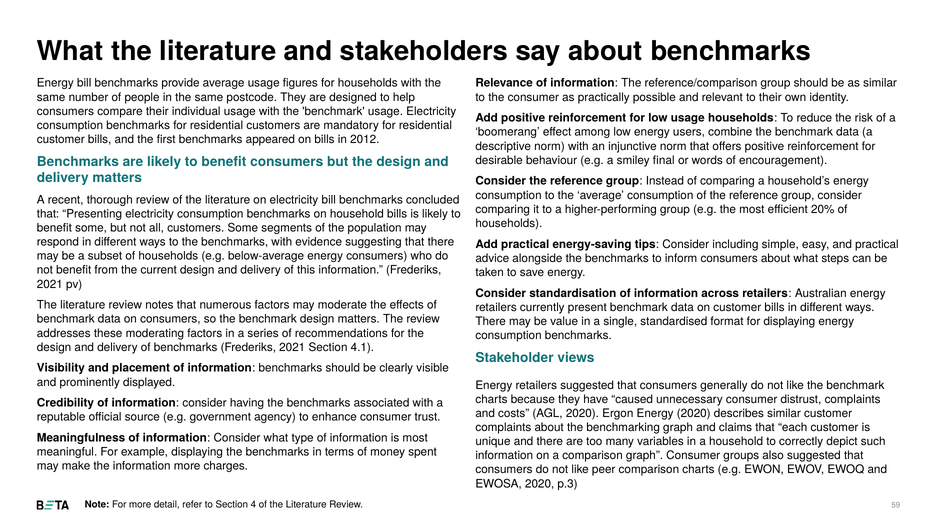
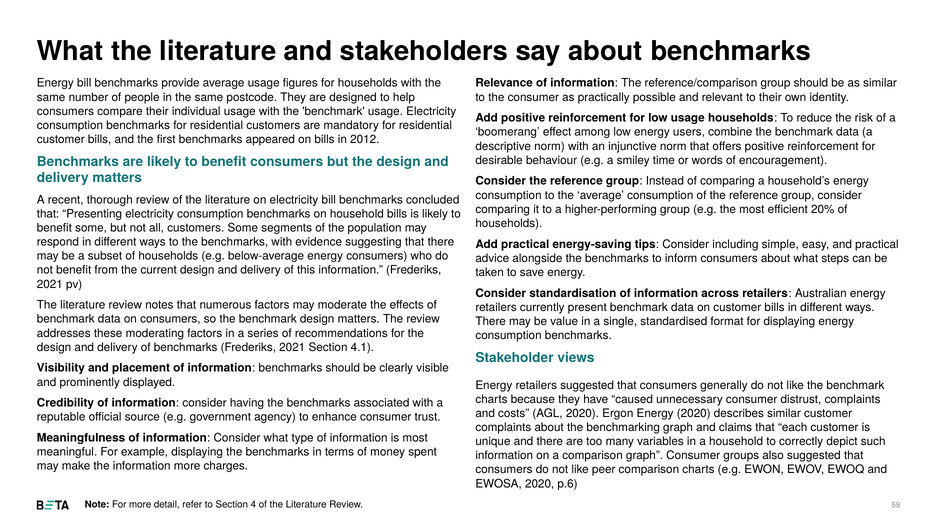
final: final -> time
p.3: p.3 -> p.6
